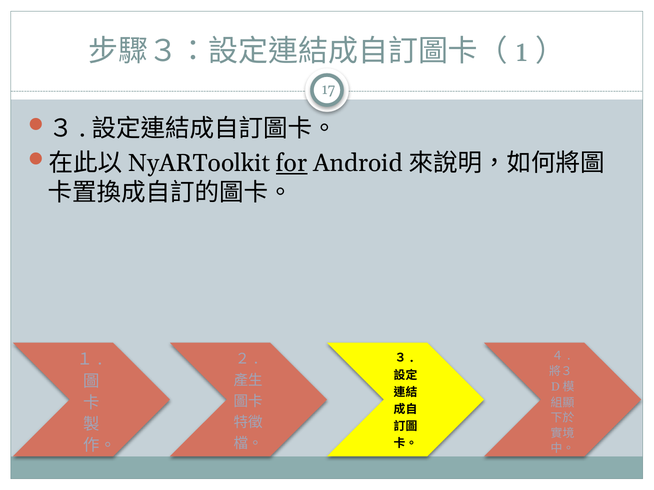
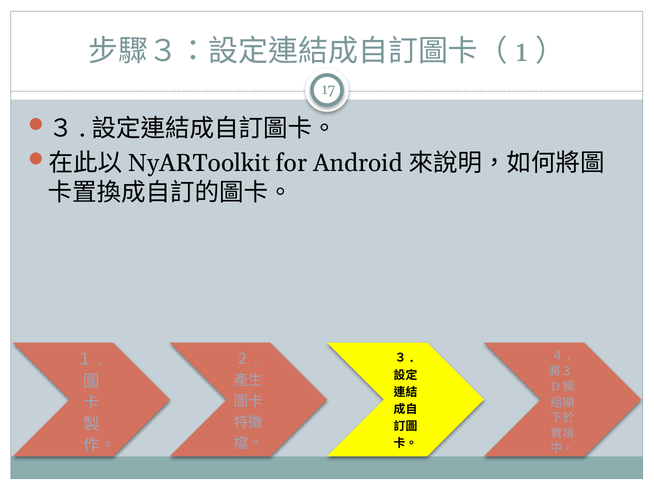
for underline: present -> none
